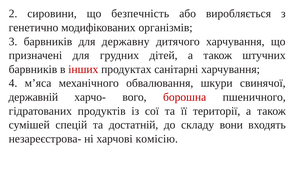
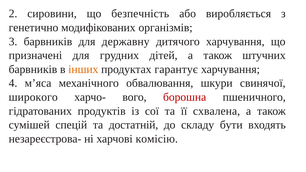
інших colour: red -> orange
санітарні: санітарні -> гарантує
державній: державній -> широкого
території: території -> схвалена
вони: вони -> бути
